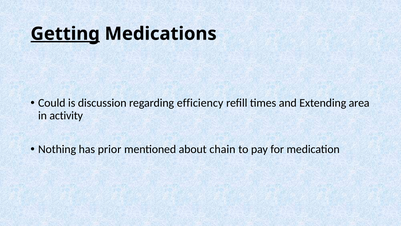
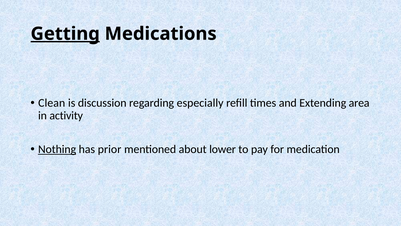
Could: Could -> Clean
efficiency: efficiency -> especially
Nothing underline: none -> present
chain: chain -> lower
